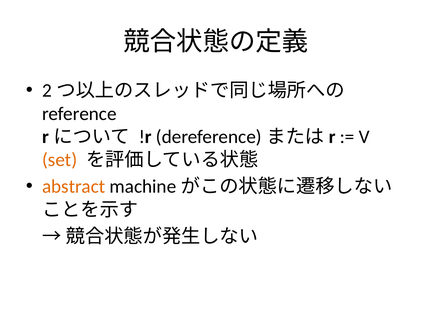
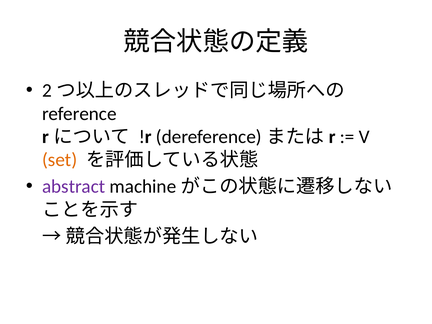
abstract colour: orange -> purple
